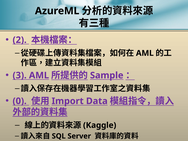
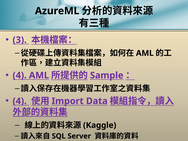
2: 2 -> 3
3 at (20, 75): 3 -> 4
0 at (20, 101): 0 -> 4
